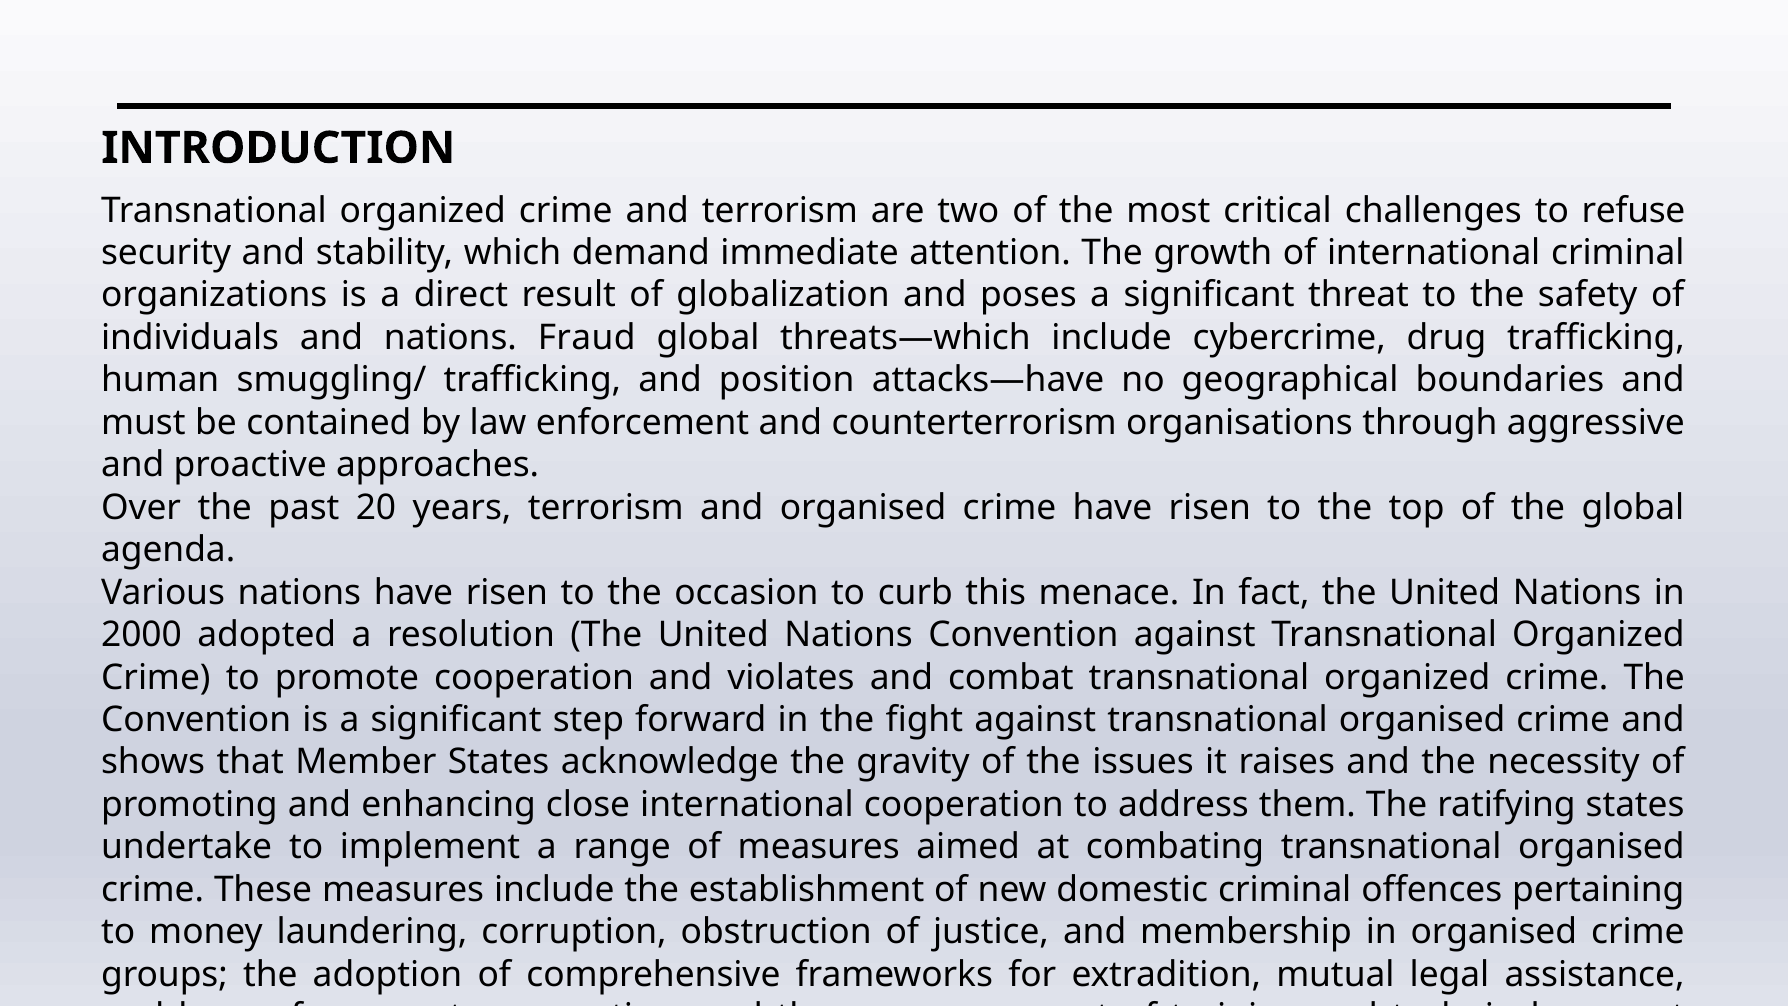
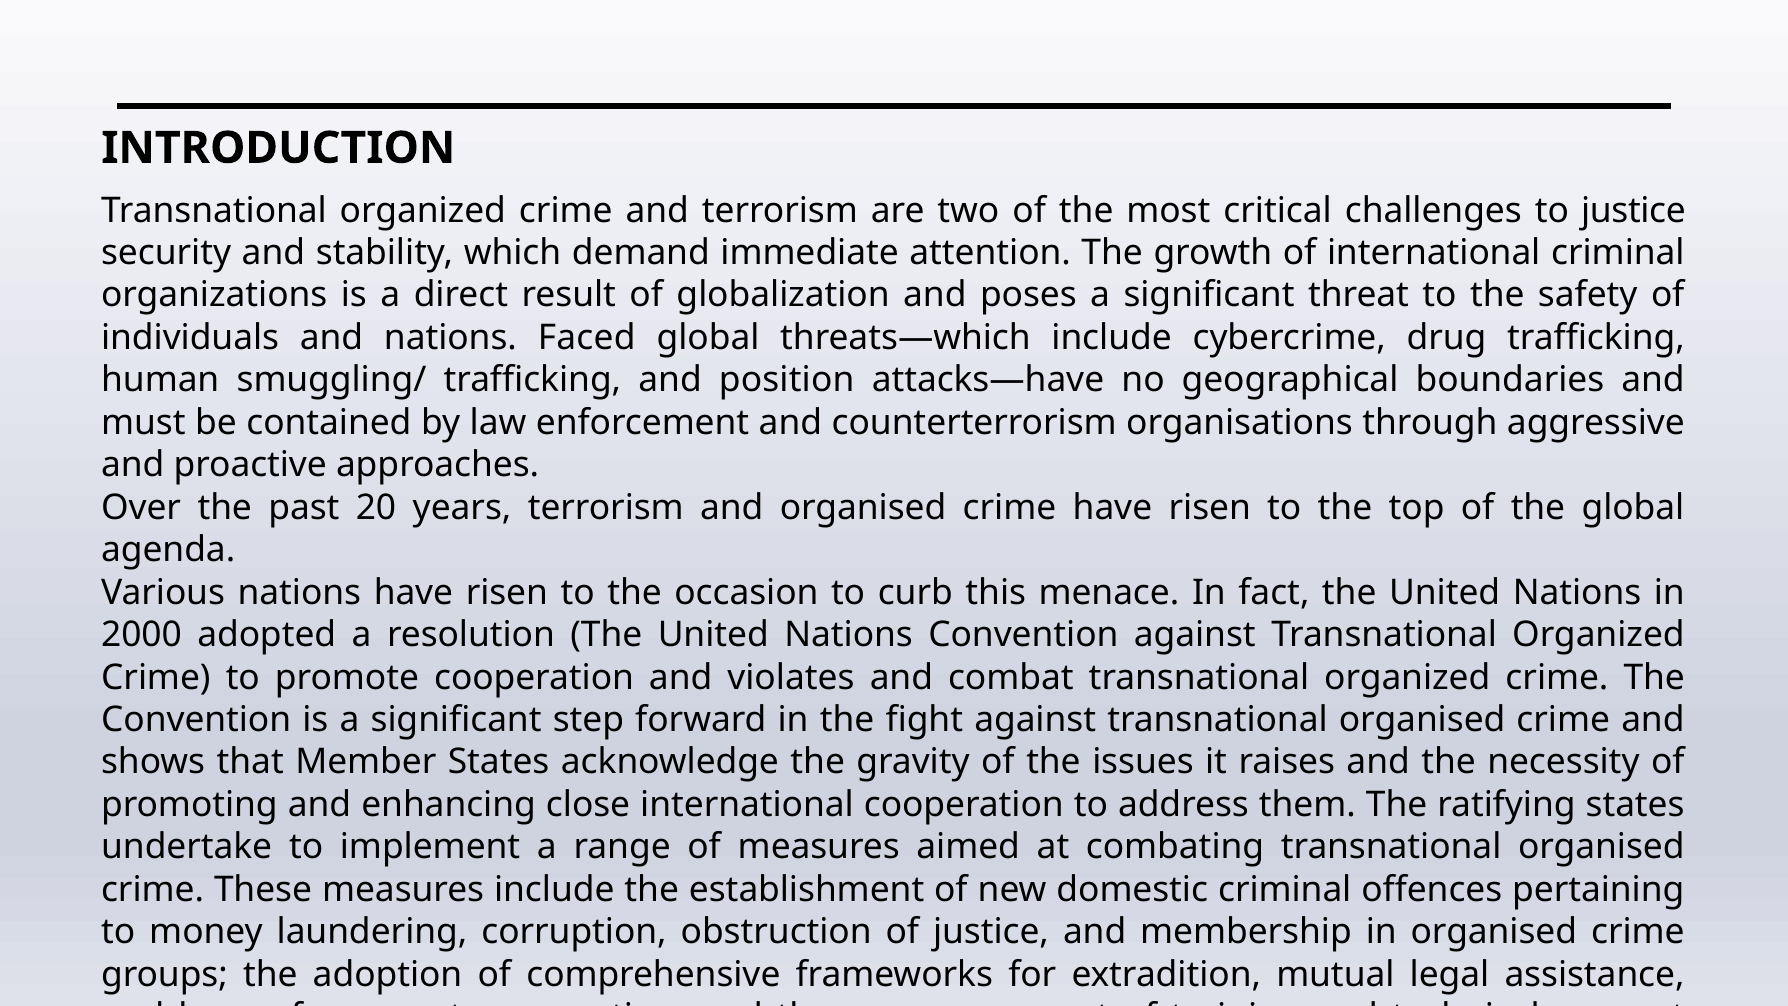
to refuse: refuse -> justice
Fraud: Fraud -> Faced
